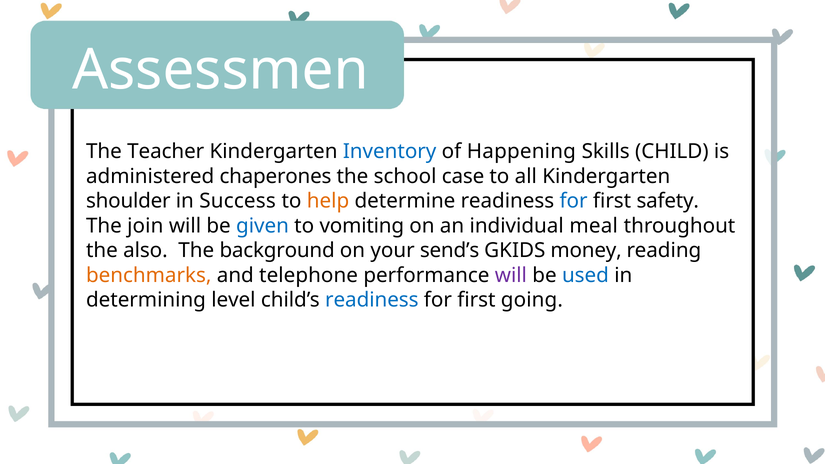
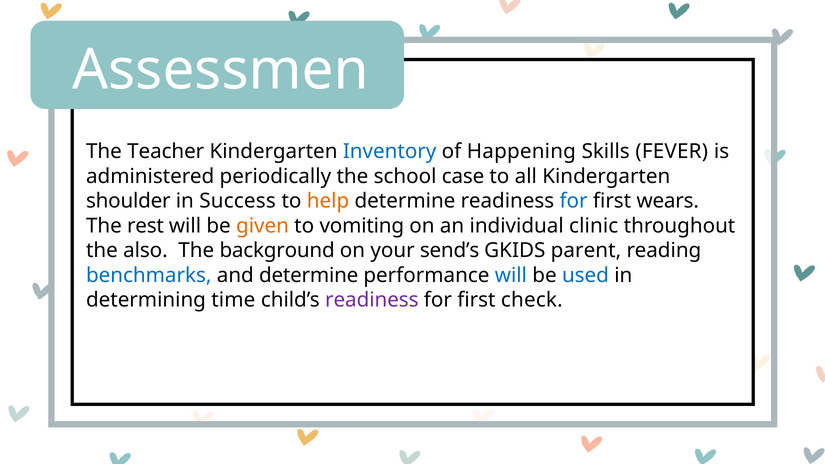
CHILD: CHILD -> FEVER
chaperones: chaperones -> periodically
safety: safety -> wears
join: join -> rest
given colour: blue -> orange
meal: meal -> clinic
money: money -> parent
benchmarks colour: orange -> blue
and telephone: telephone -> determine
will at (511, 275) colour: purple -> blue
level: level -> time
readiness at (372, 300) colour: blue -> purple
going: going -> check
